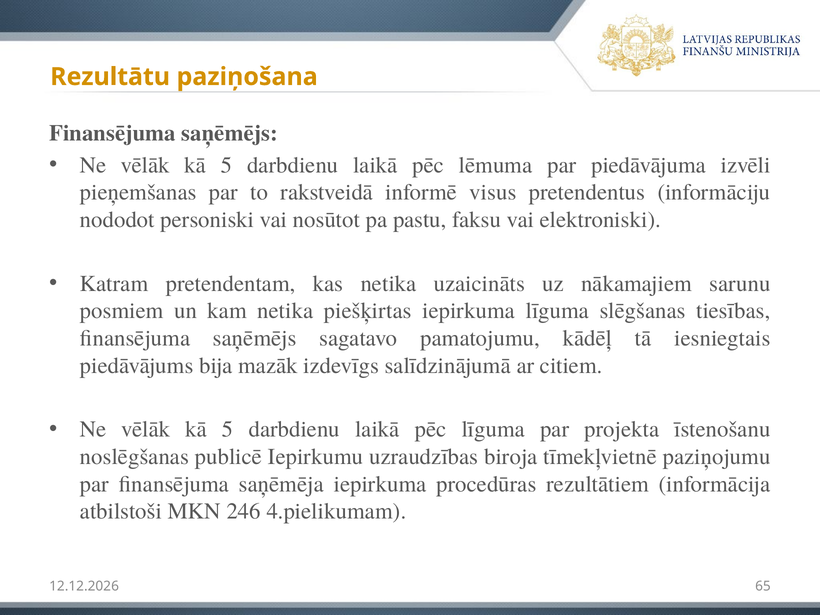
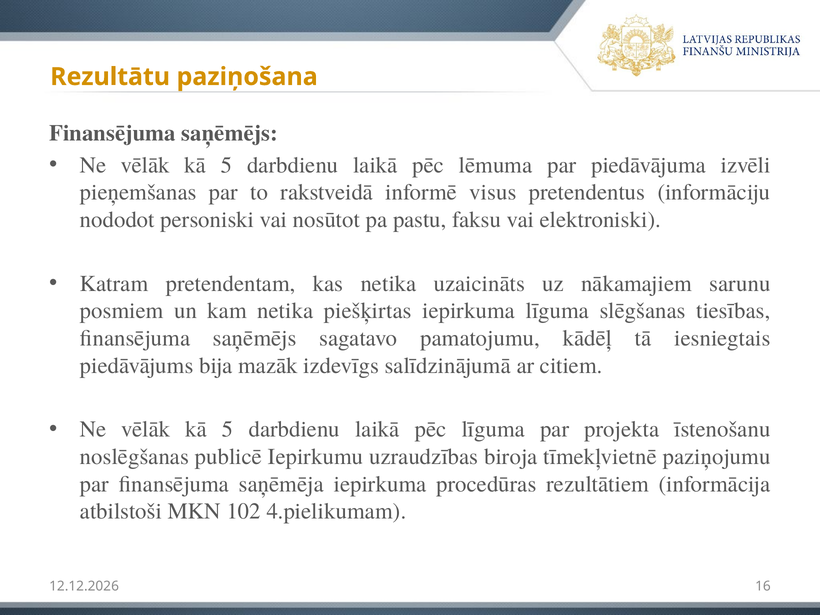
246: 246 -> 102
65: 65 -> 16
